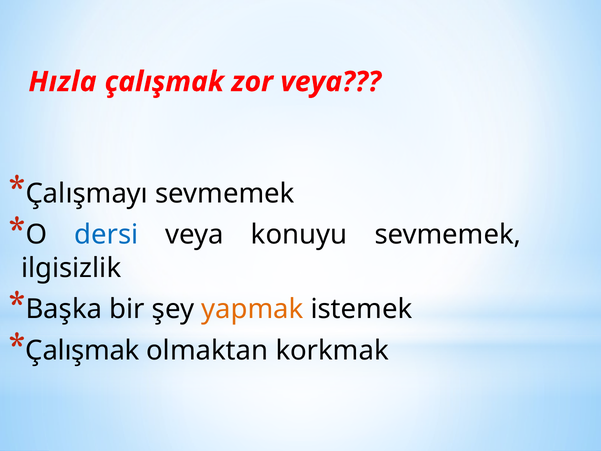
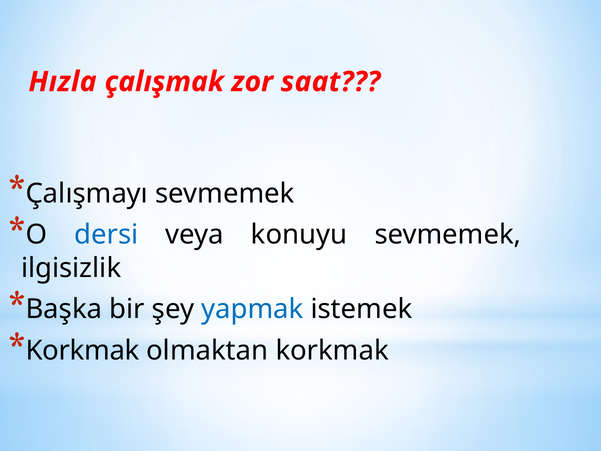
zor veya: veya -> saat
yapmak colour: orange -> blue
Çalışmak at (83, 351): Çalışmak -> Korkmak
